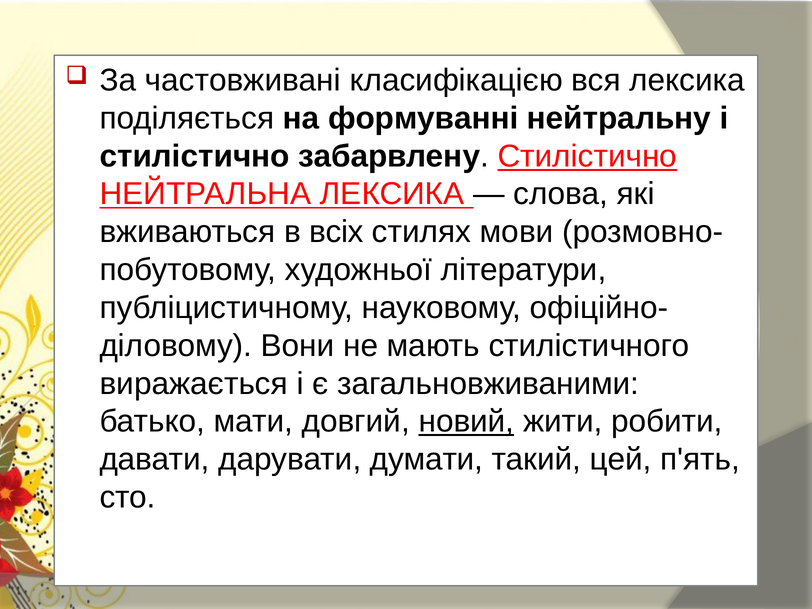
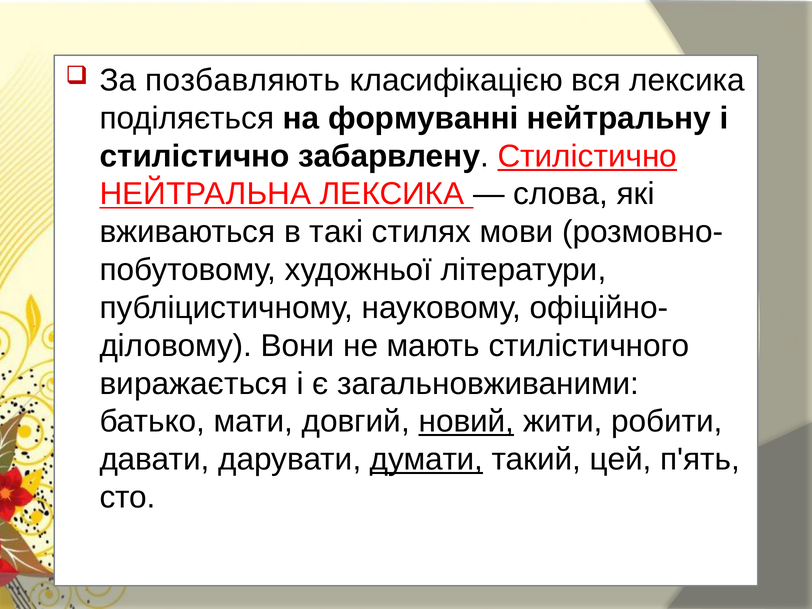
частовживані: частовживані -> позбавляють
всіх: всіх -> такі
думати underline: none -> present
